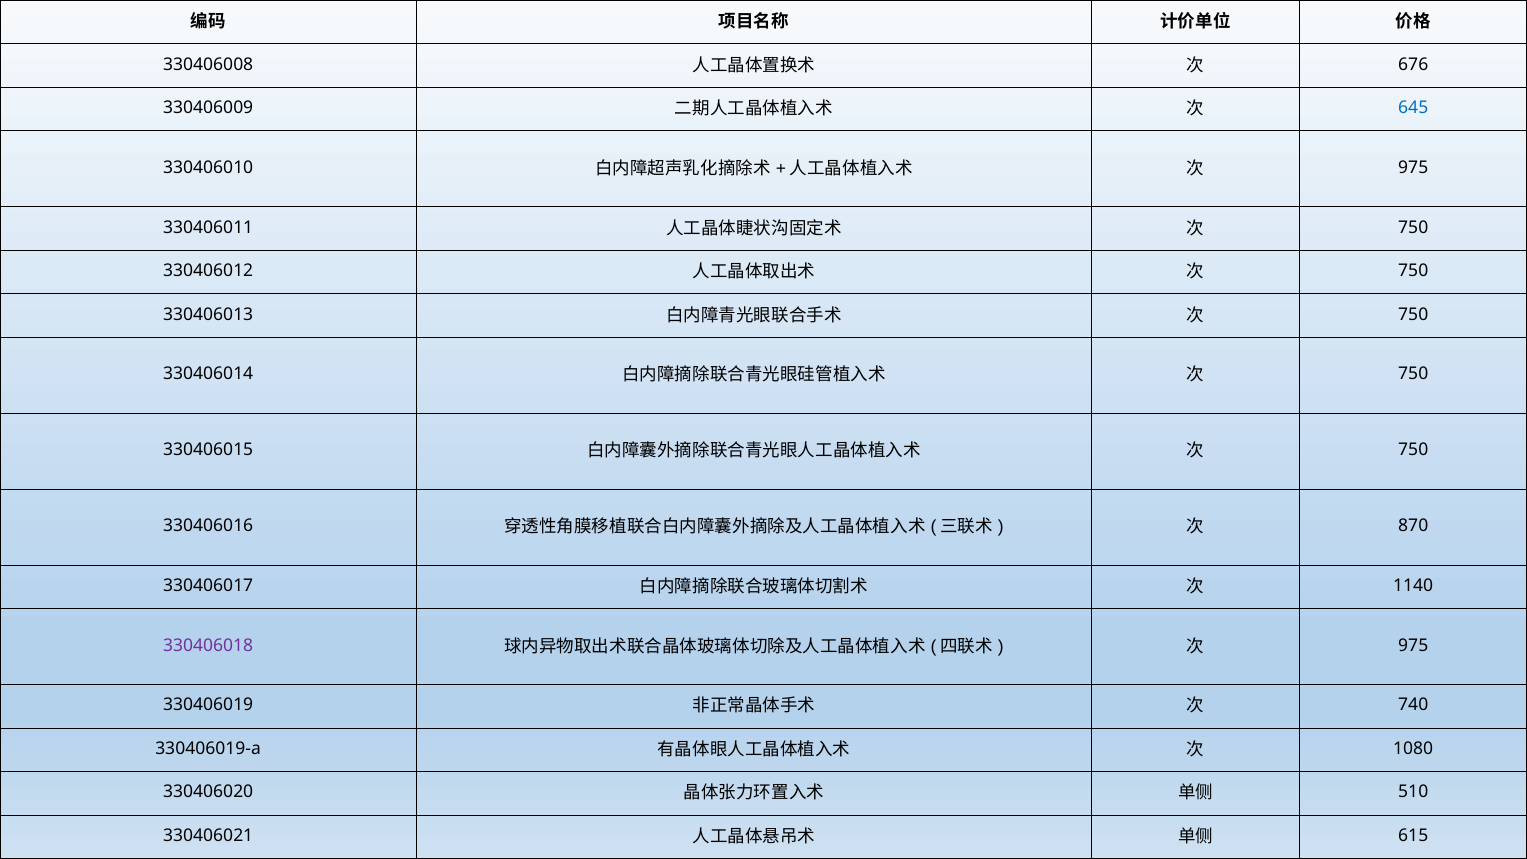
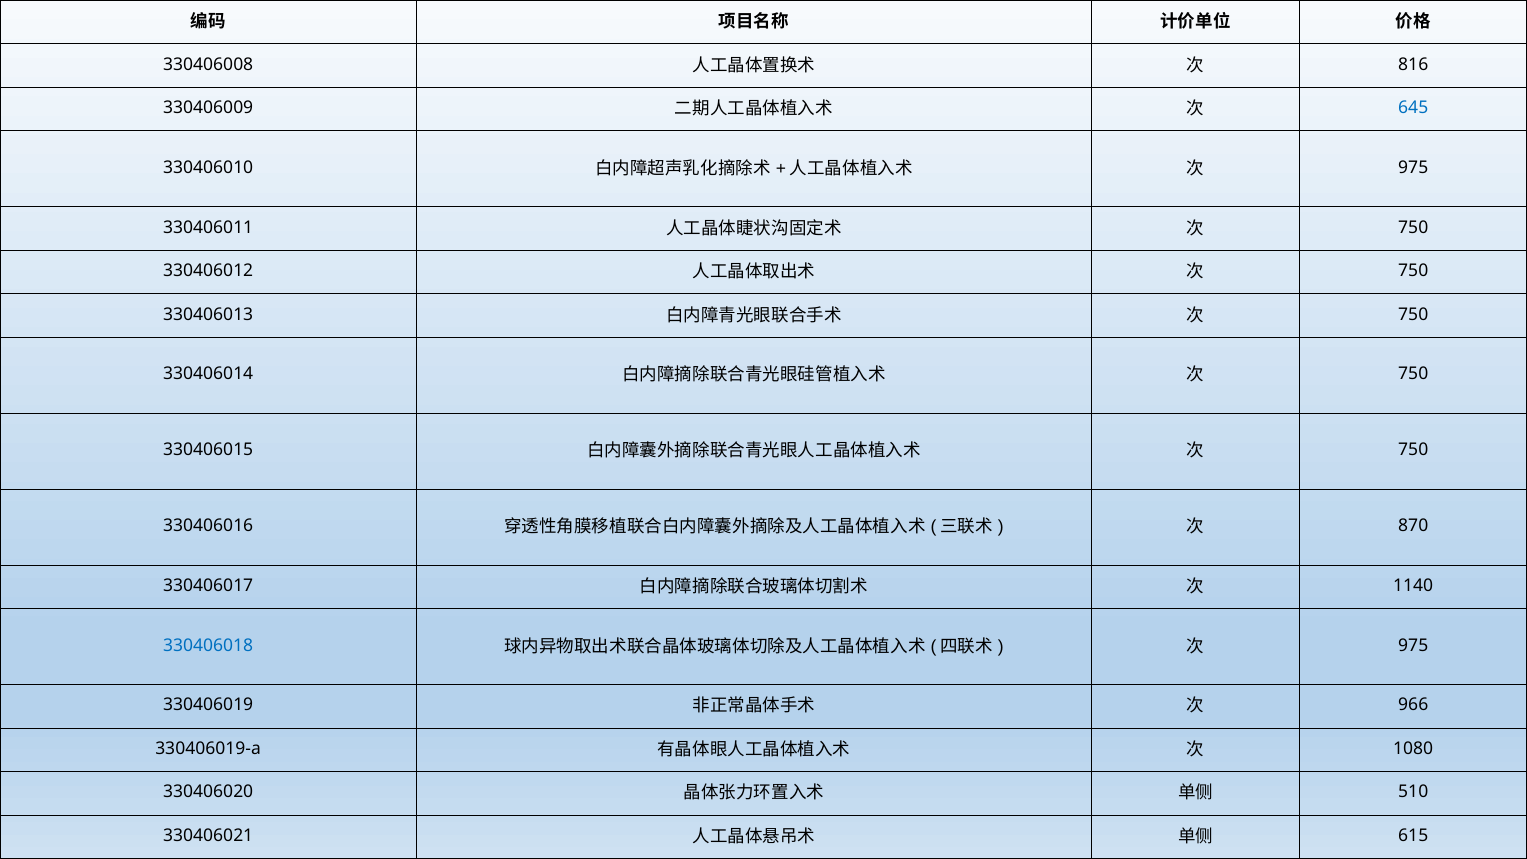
676: 676 -> 816
330406018 colour: purple -> blue
740: 740 -> 966
